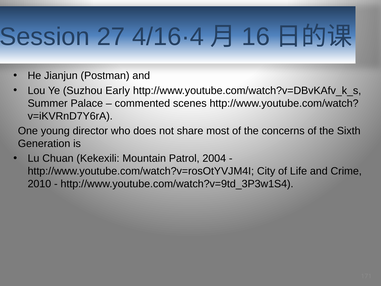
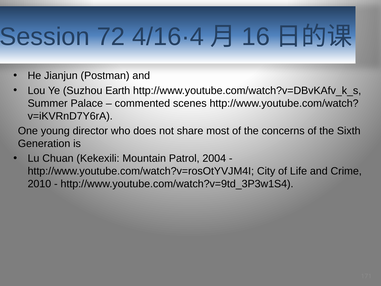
27: 27 -> 72
Early: Early -> Earth
